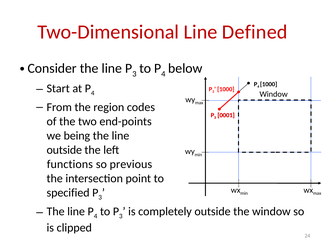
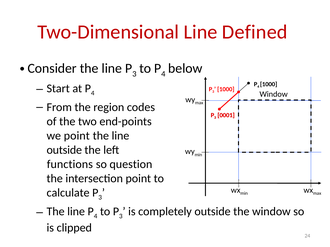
we being: being -> point
previous: previous -> question
specified: specified -> calculate
